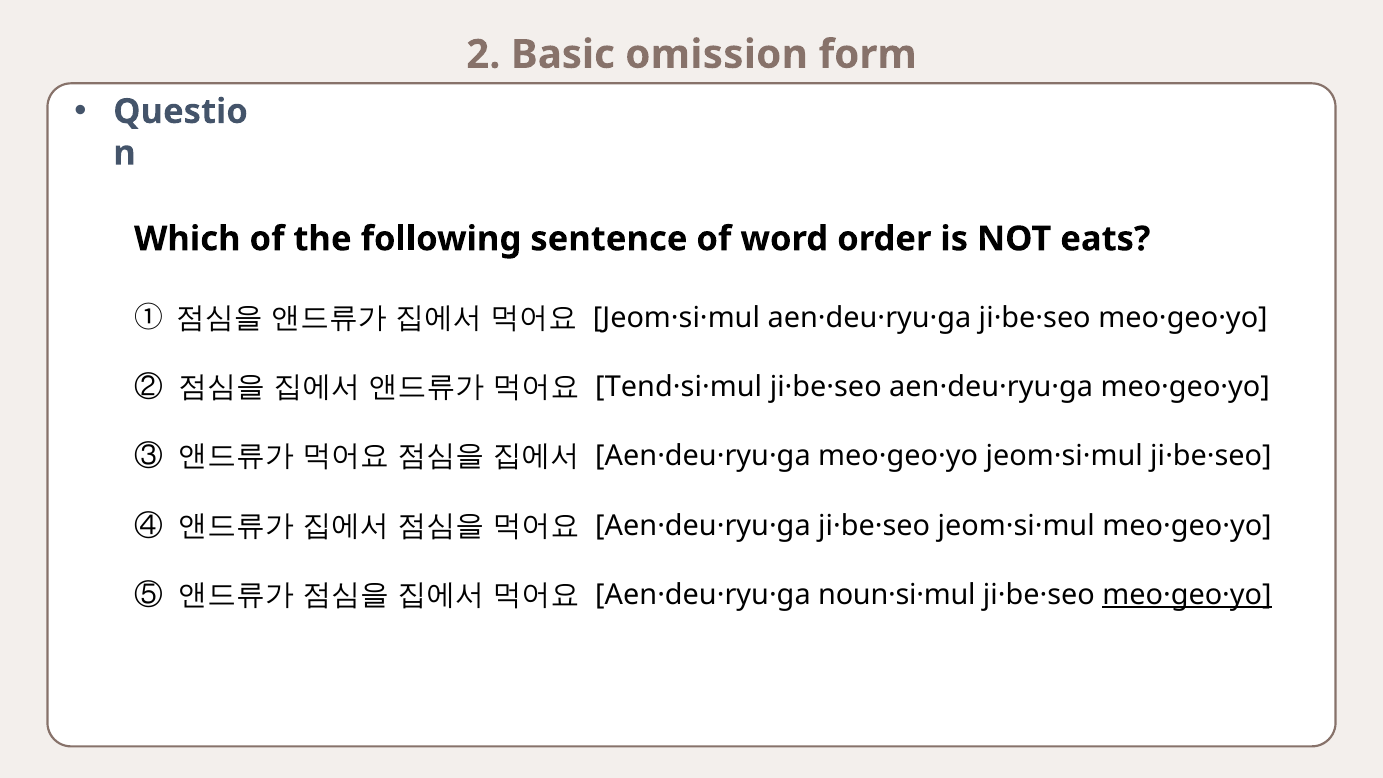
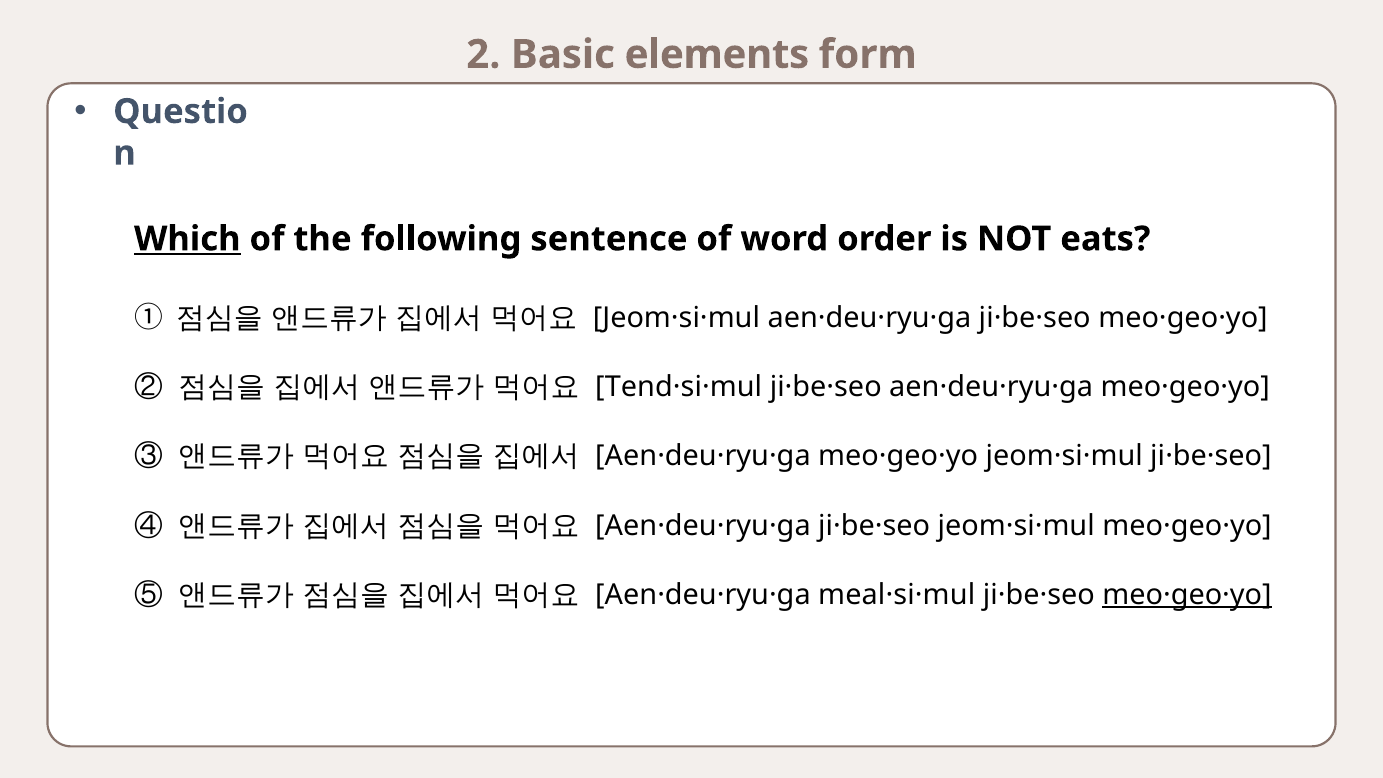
omission: omission -> elements
Which underline: none -> present
noun·si·mul: noun·si·mul -> meal·si·mul
